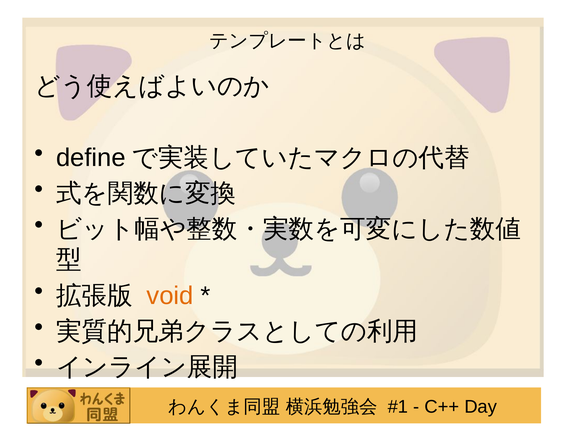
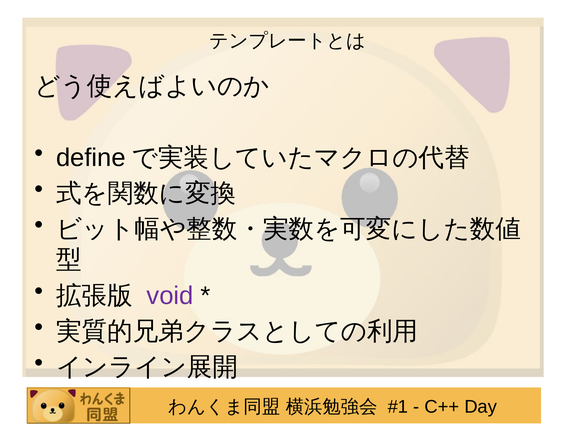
void colour: orange -> purple
